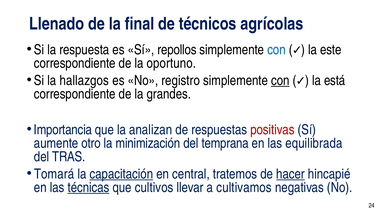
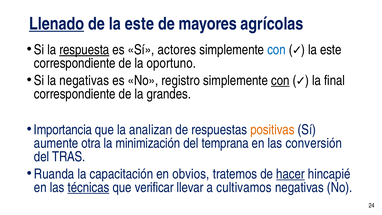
Llenado underline: none -> present
de la final: final -> este
técnicos: técnicos -> mayores
respuesta underline: none -> present
repollos: repollos -> actores
la hallazgos: hallazgos -> negativas
está: está -> final
positivas colour: red -> orange
otro: otro -> otra
equilibrada: equilibrada -> conversión
Tomará: Tomará -> Ruanda
capacitación underline: present -> none
central: central -> obvios
cultivos: cultivos -> verificar
